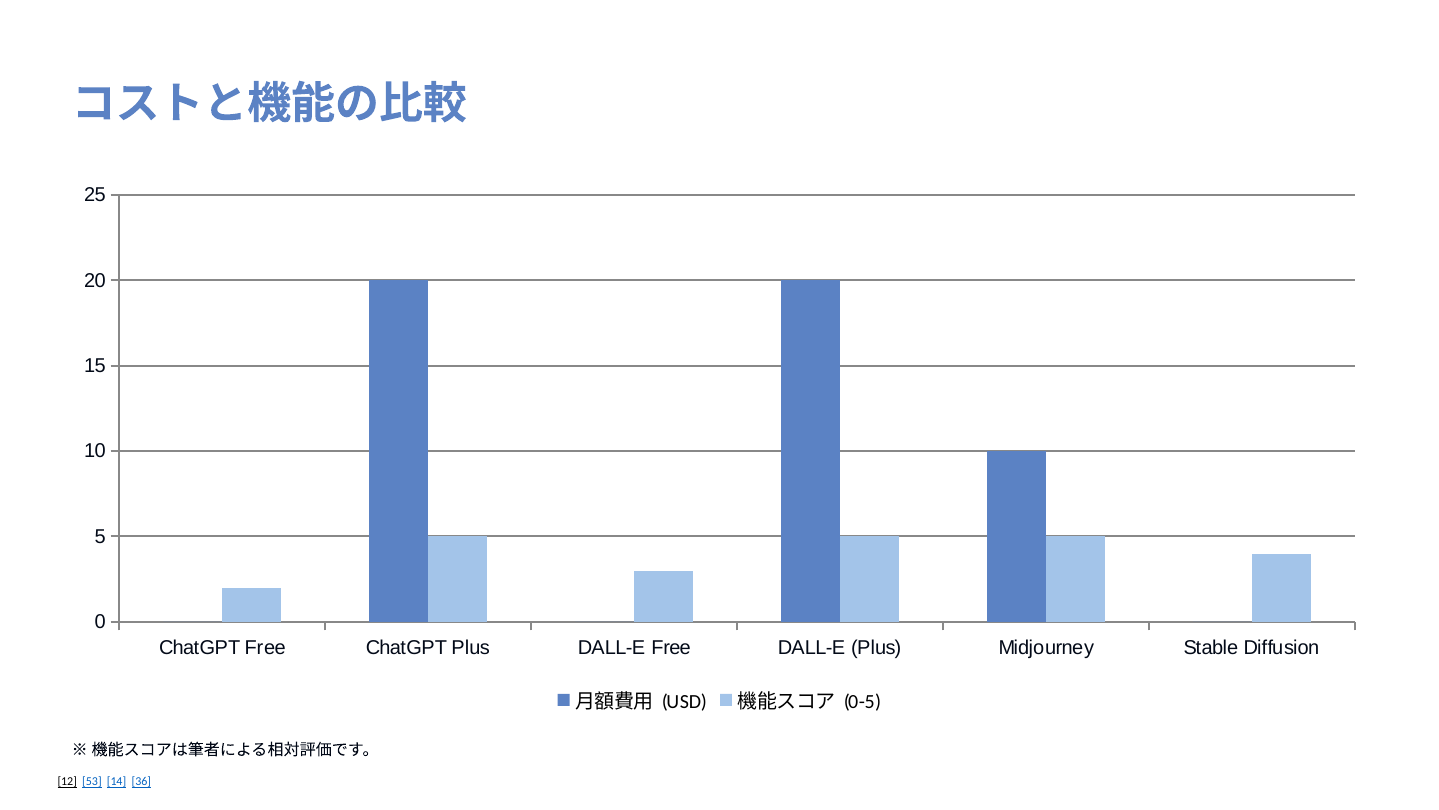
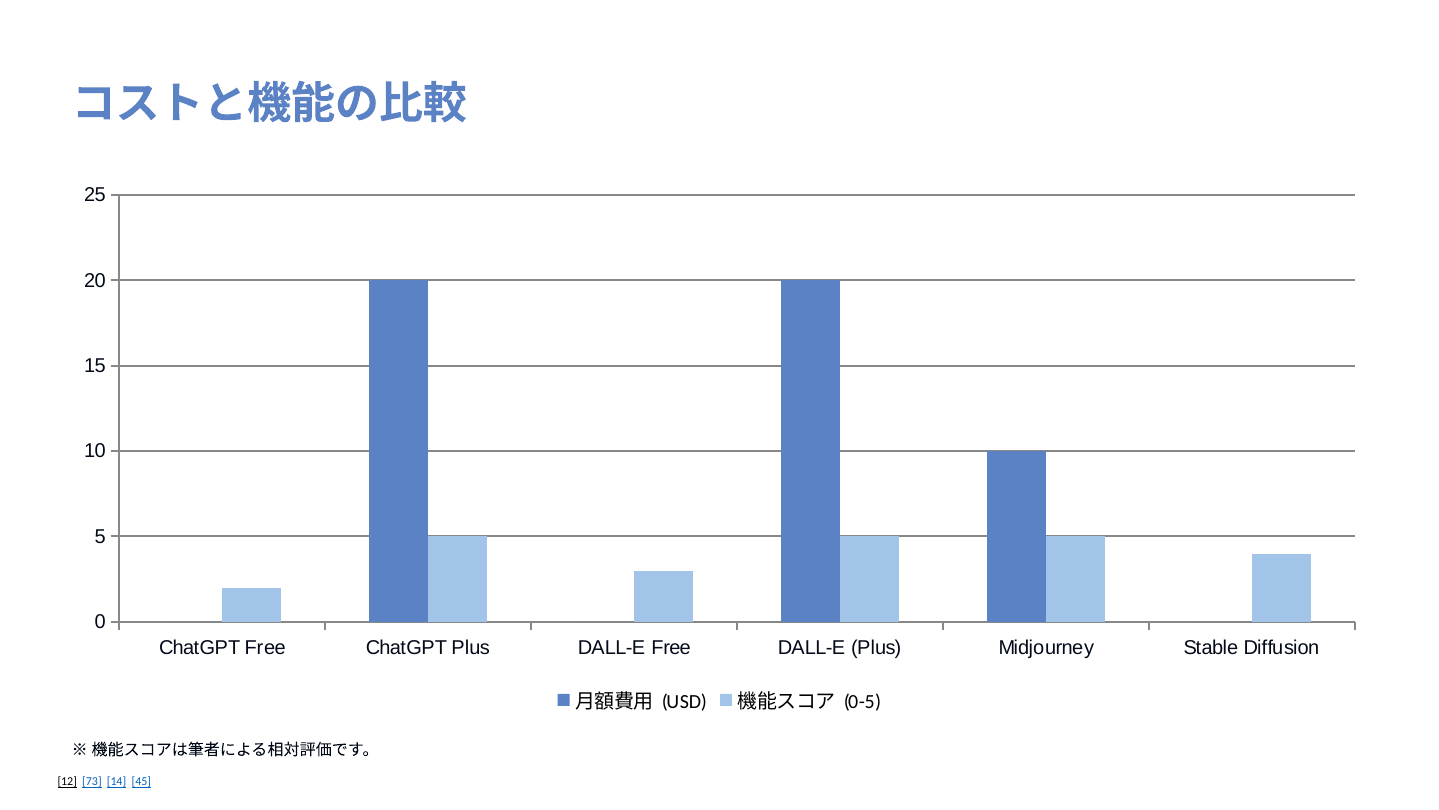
53: 53 -> 73
36: 36 -> 45
